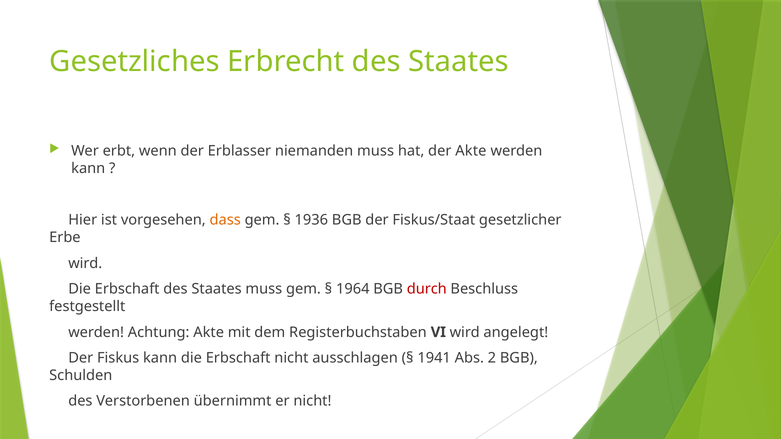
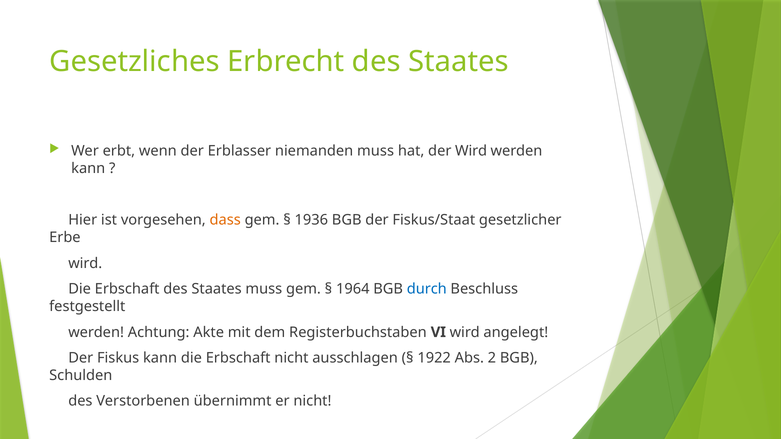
der Akte: Akte -> Wird
durch colour: red -> blue
1941: 1941 -> 1922
